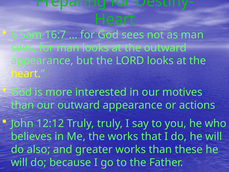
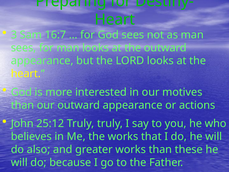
6: 6 -> 3
12:12: 12:12 -> 25:12
